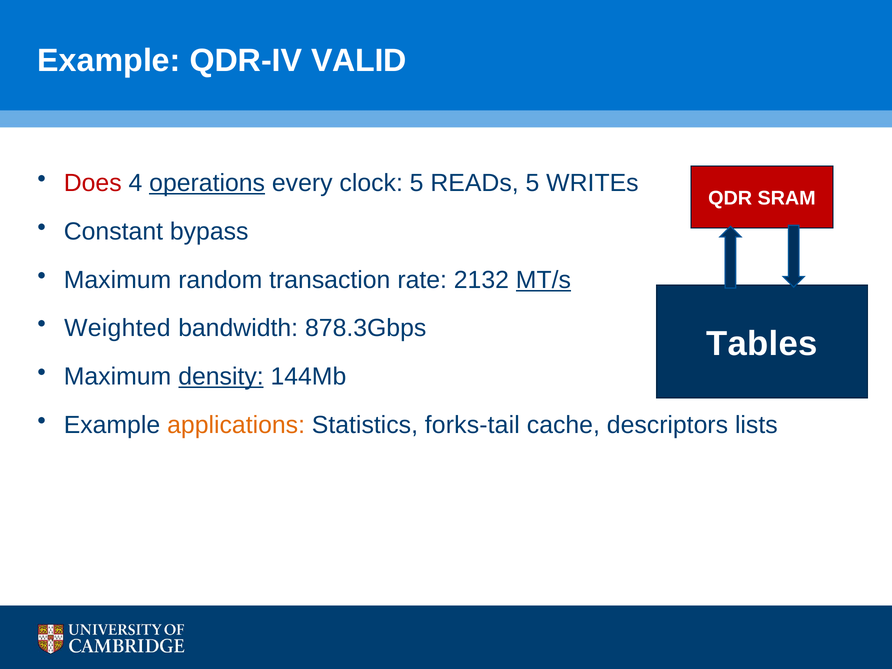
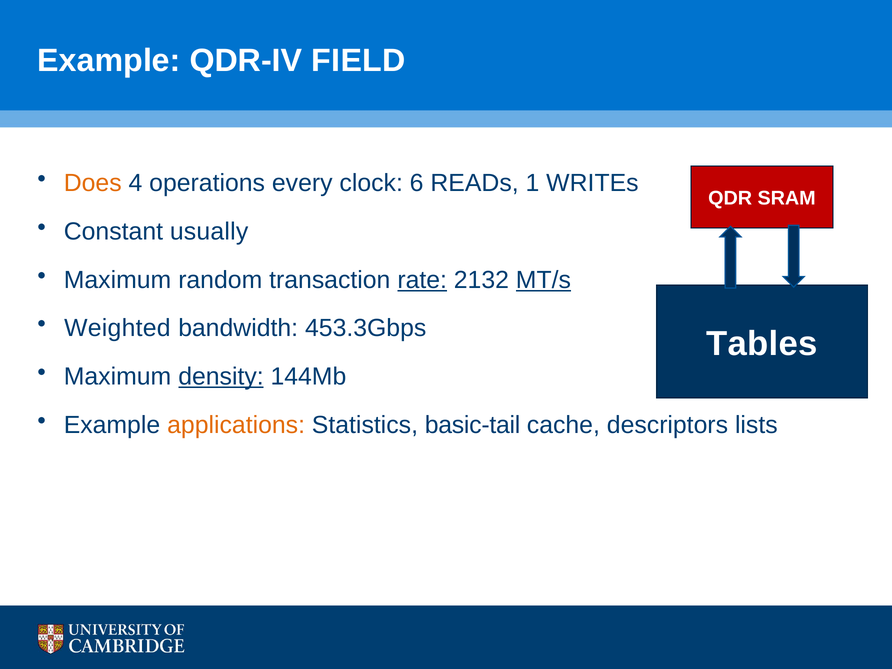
VALID: VALID -> FIELD
Does colour: red -> orange
operations underline: present -> none
clock 5: 5 -> 6
READs 5: 5 -> 1
bypass: bypass -> usually
rate underline: none -> present
878.3Gbps: 878.3Gbps -> 453.3Gbps
forks-tail: forks-tail -> basic-tail
